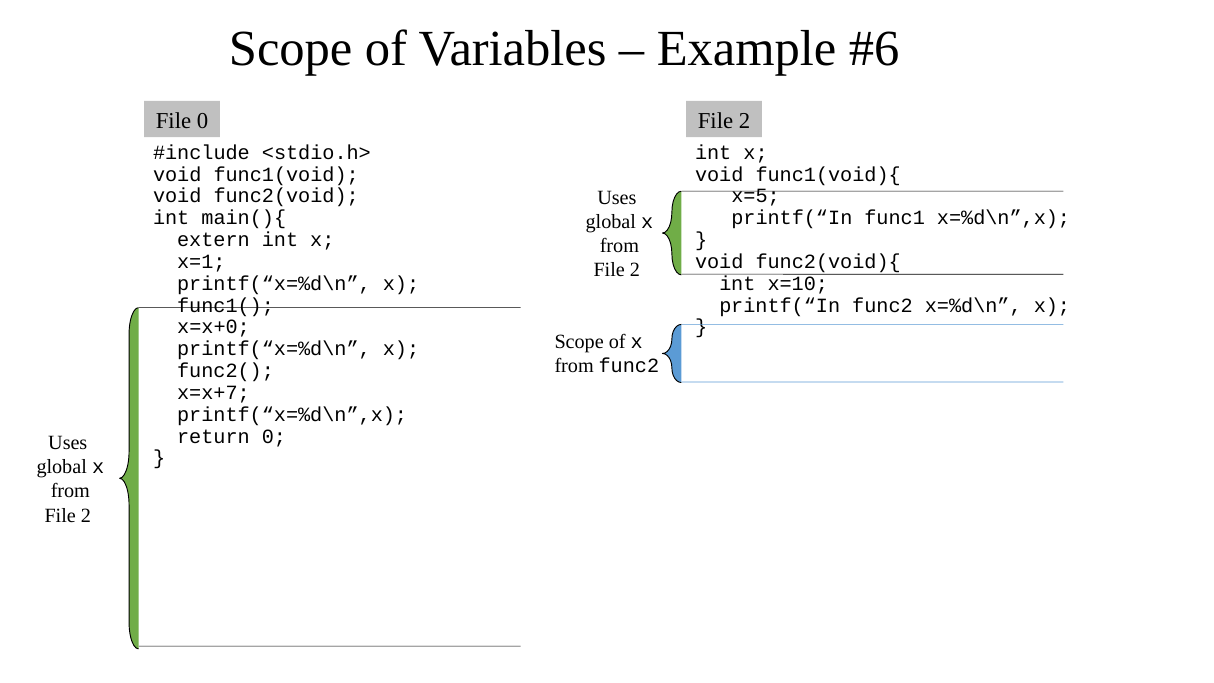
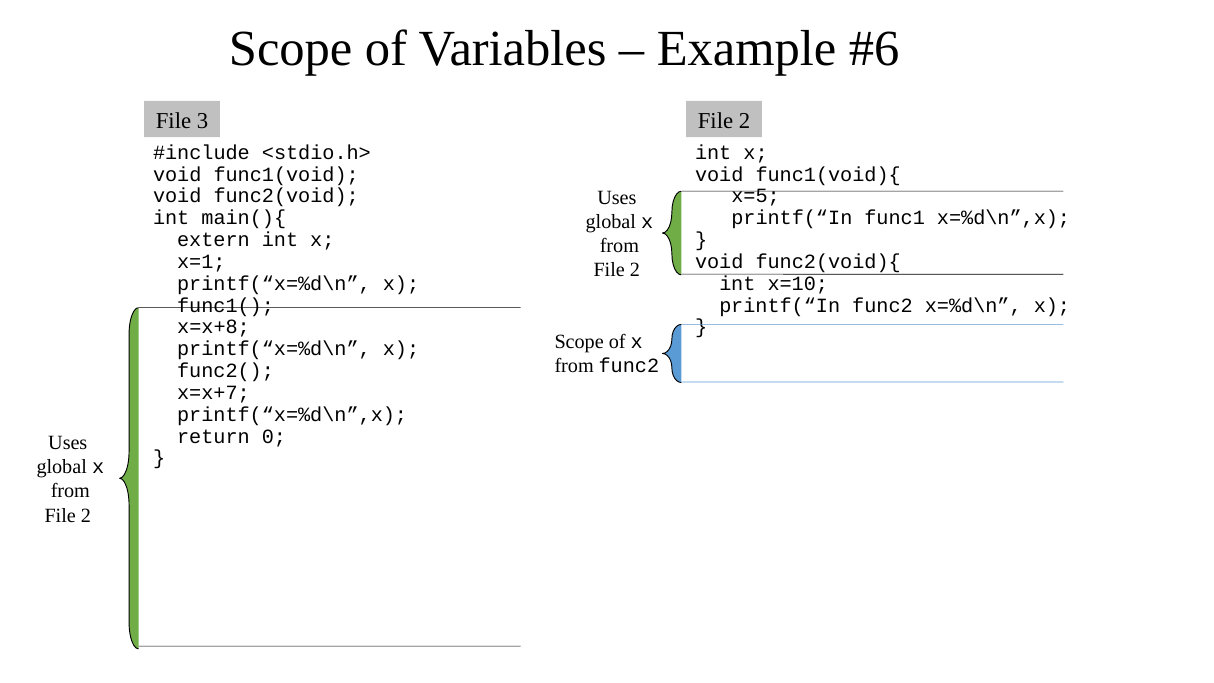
File 0: 0 -> 3
x=x+0: x=x+0 -> x=x+8
